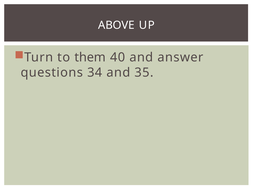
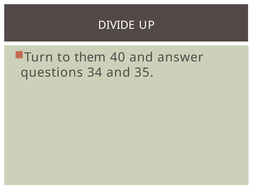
ABOVE: ABOVE -> DIVIDE
